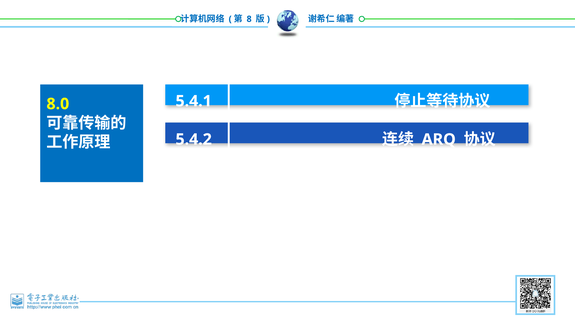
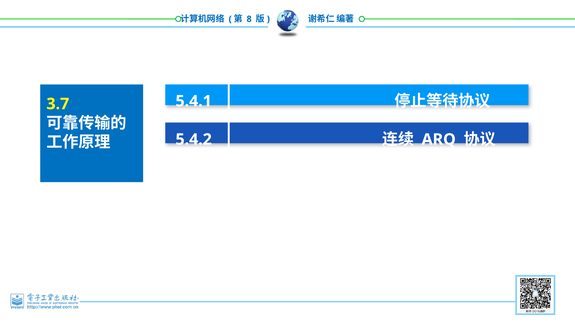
8.0: 8.0 -> 3.7
